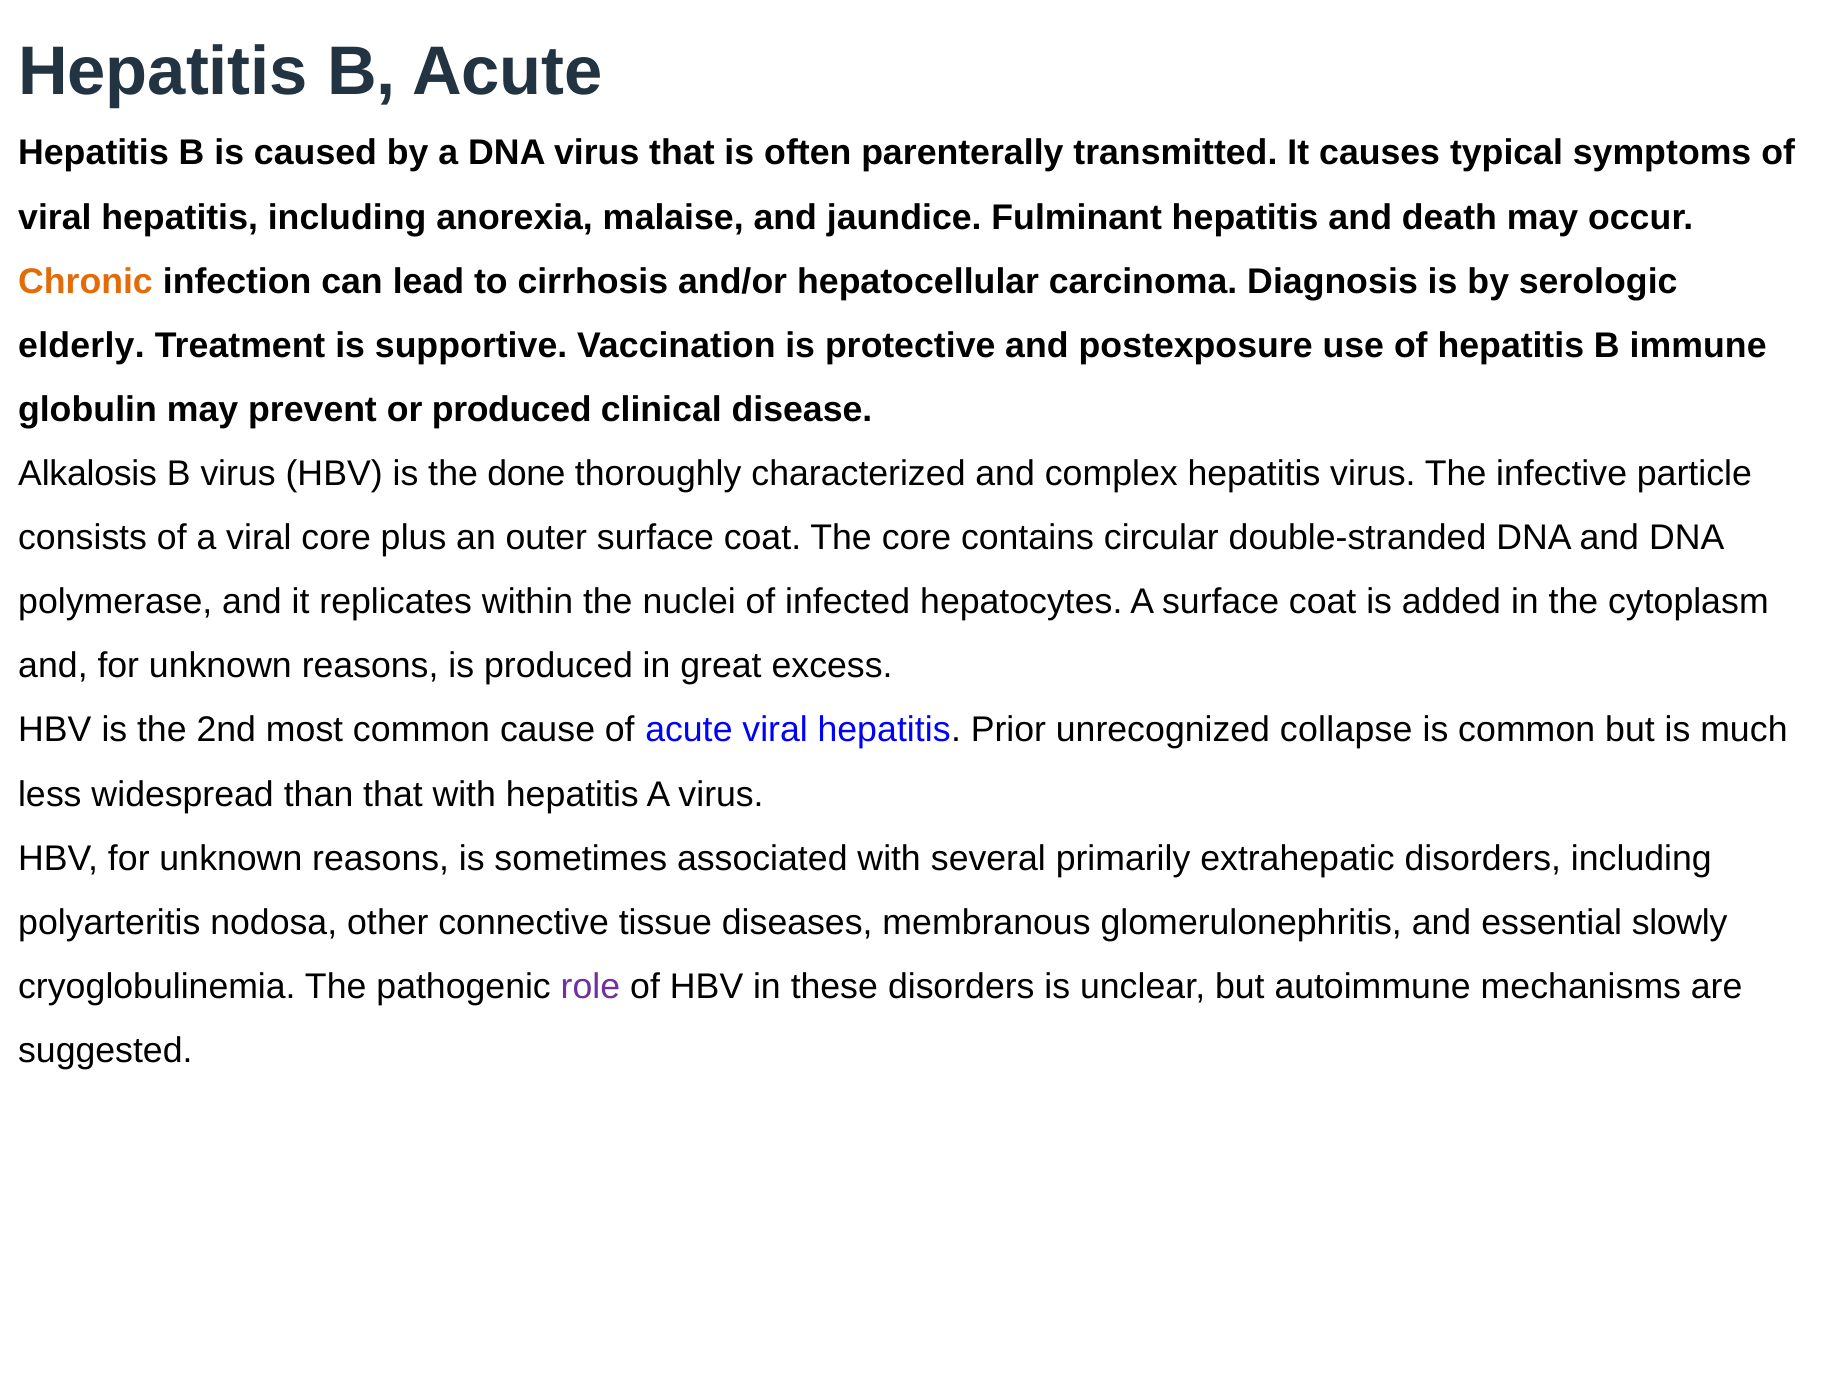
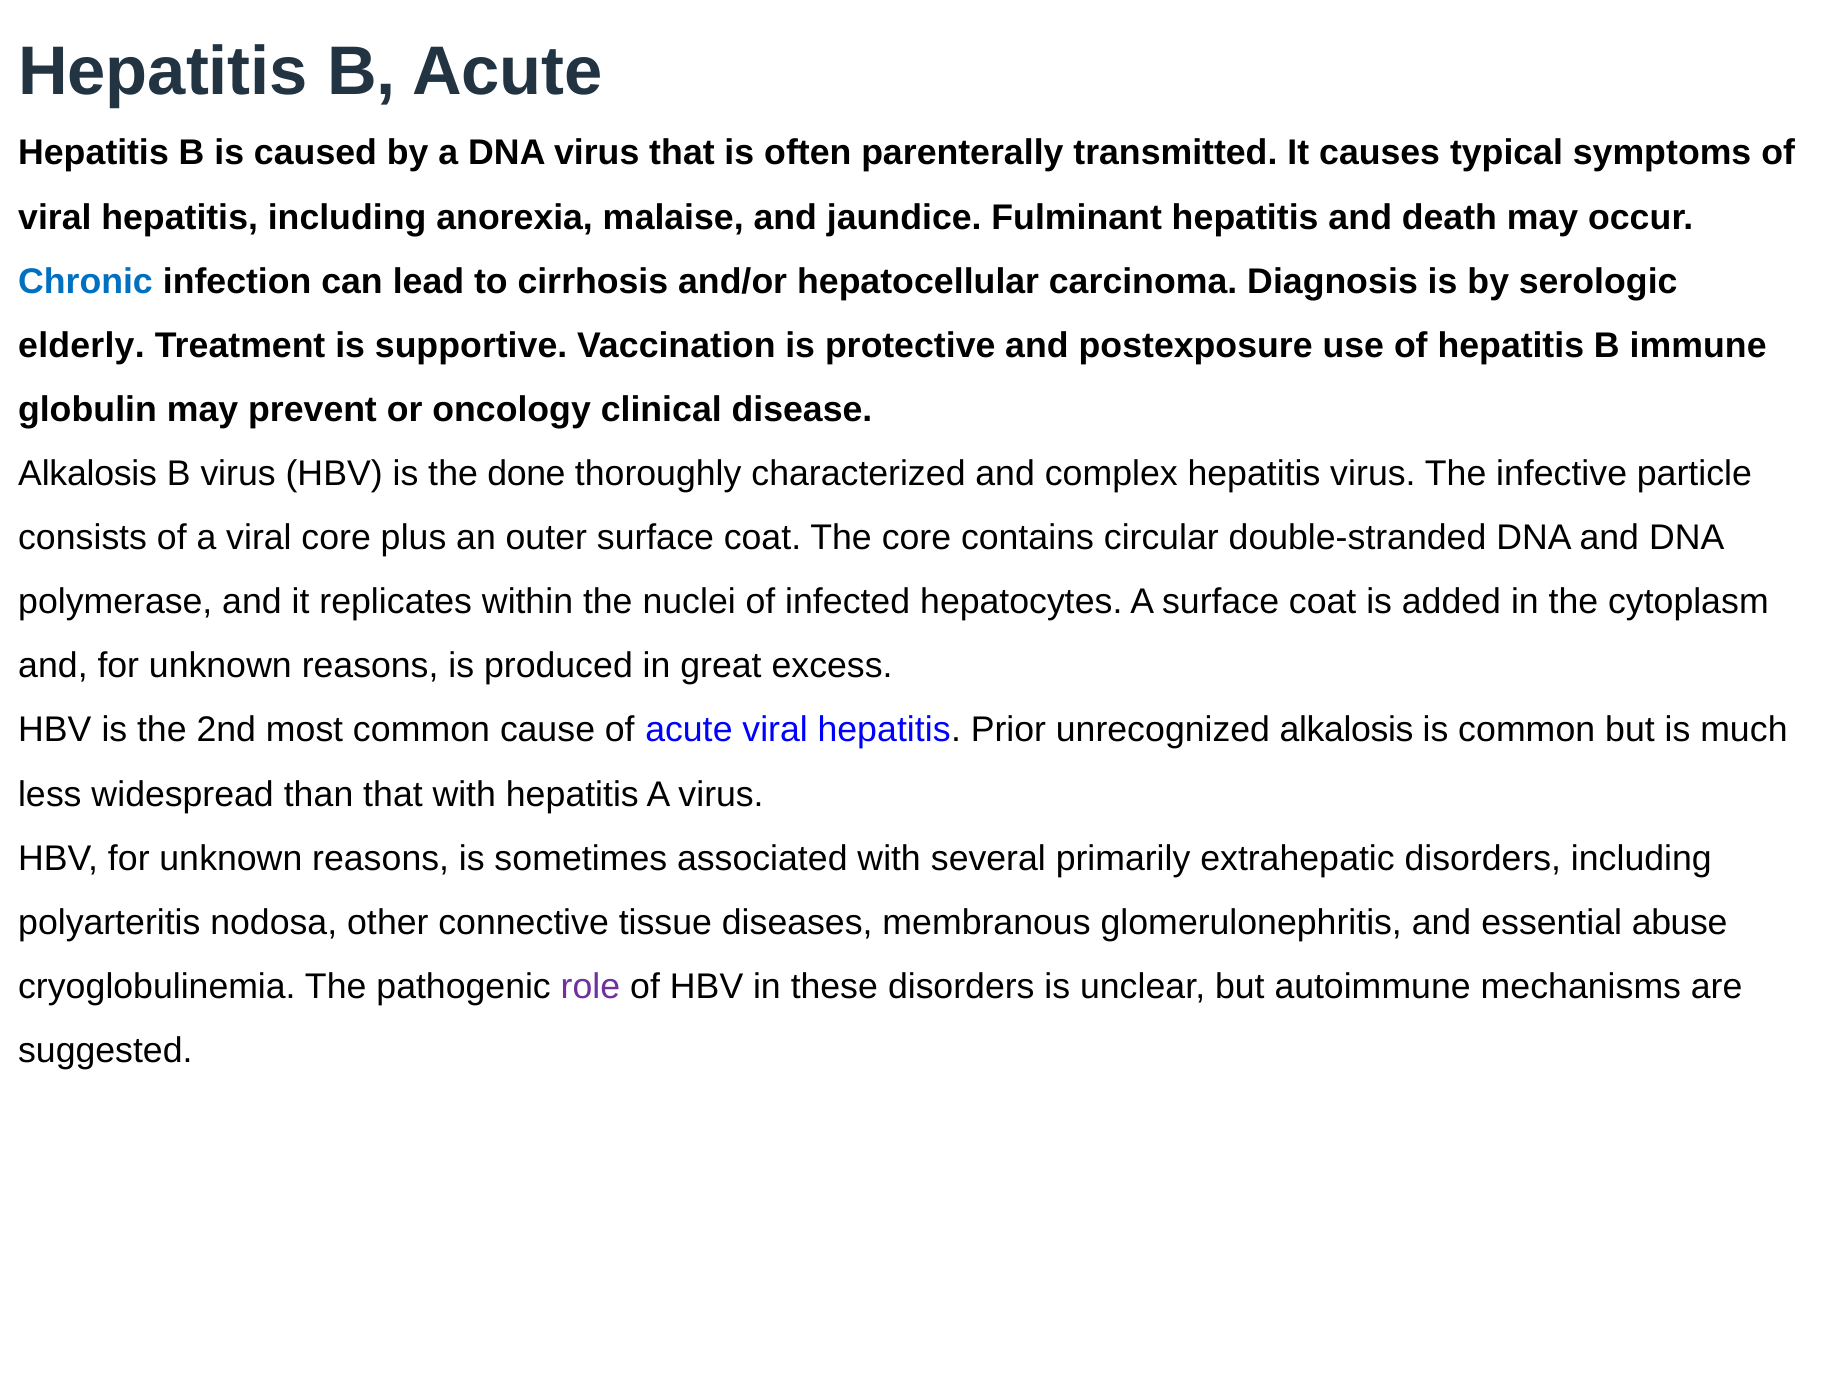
Chronic colour: orange -> blue
or produced: produced -> oncology
unrecognized collapse: collapse -> alkalosis
slowly: slowly -> abuse
